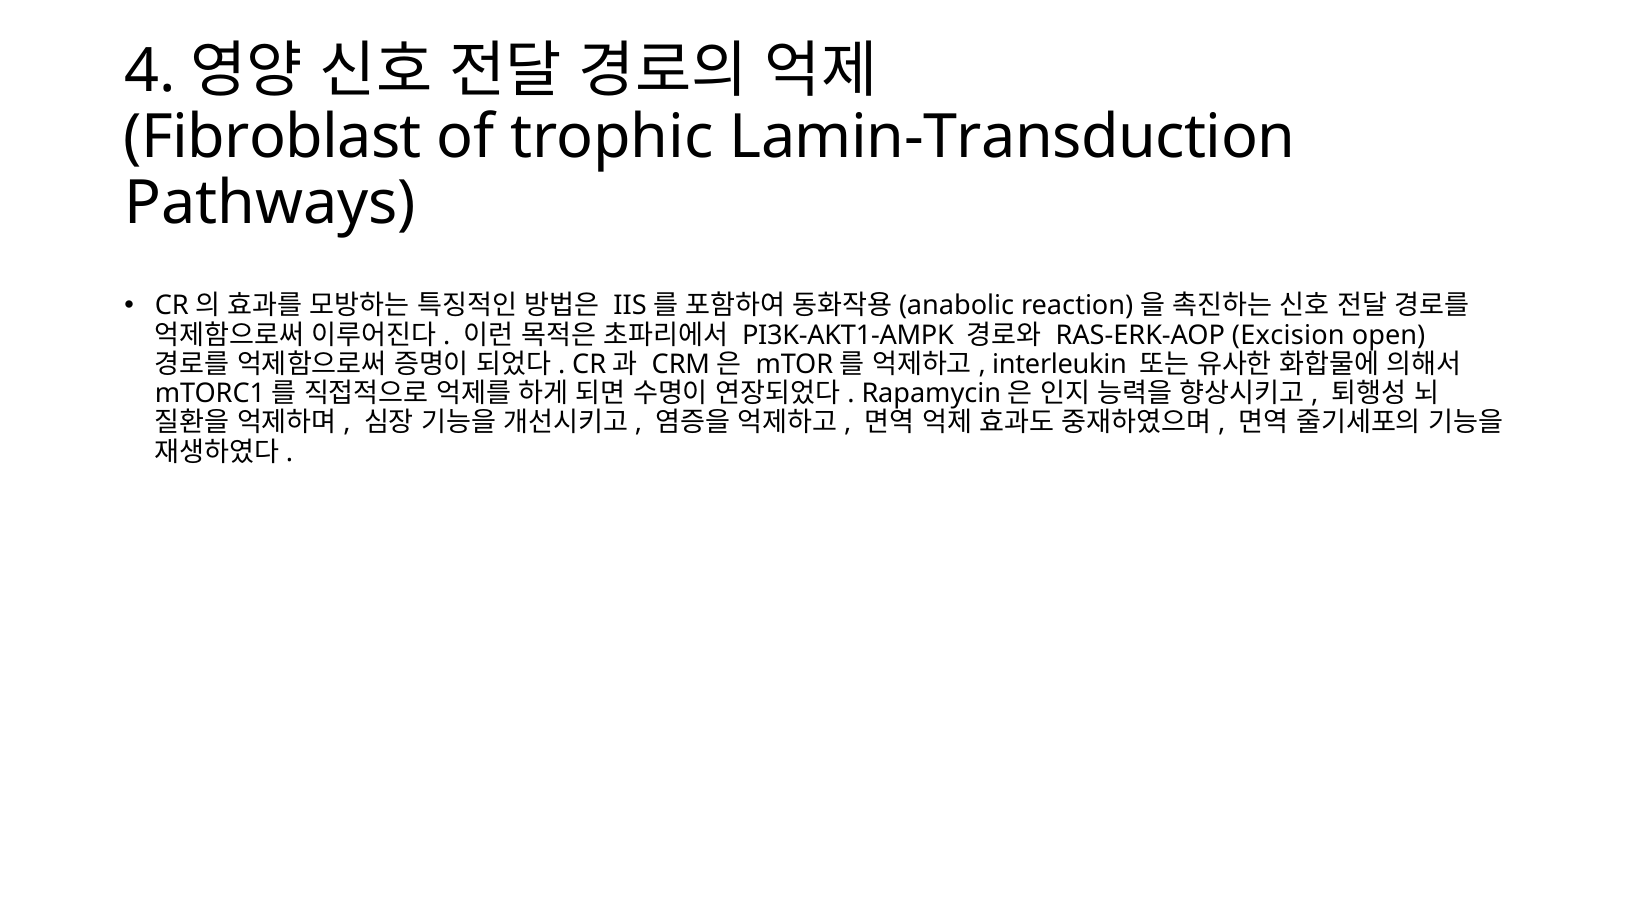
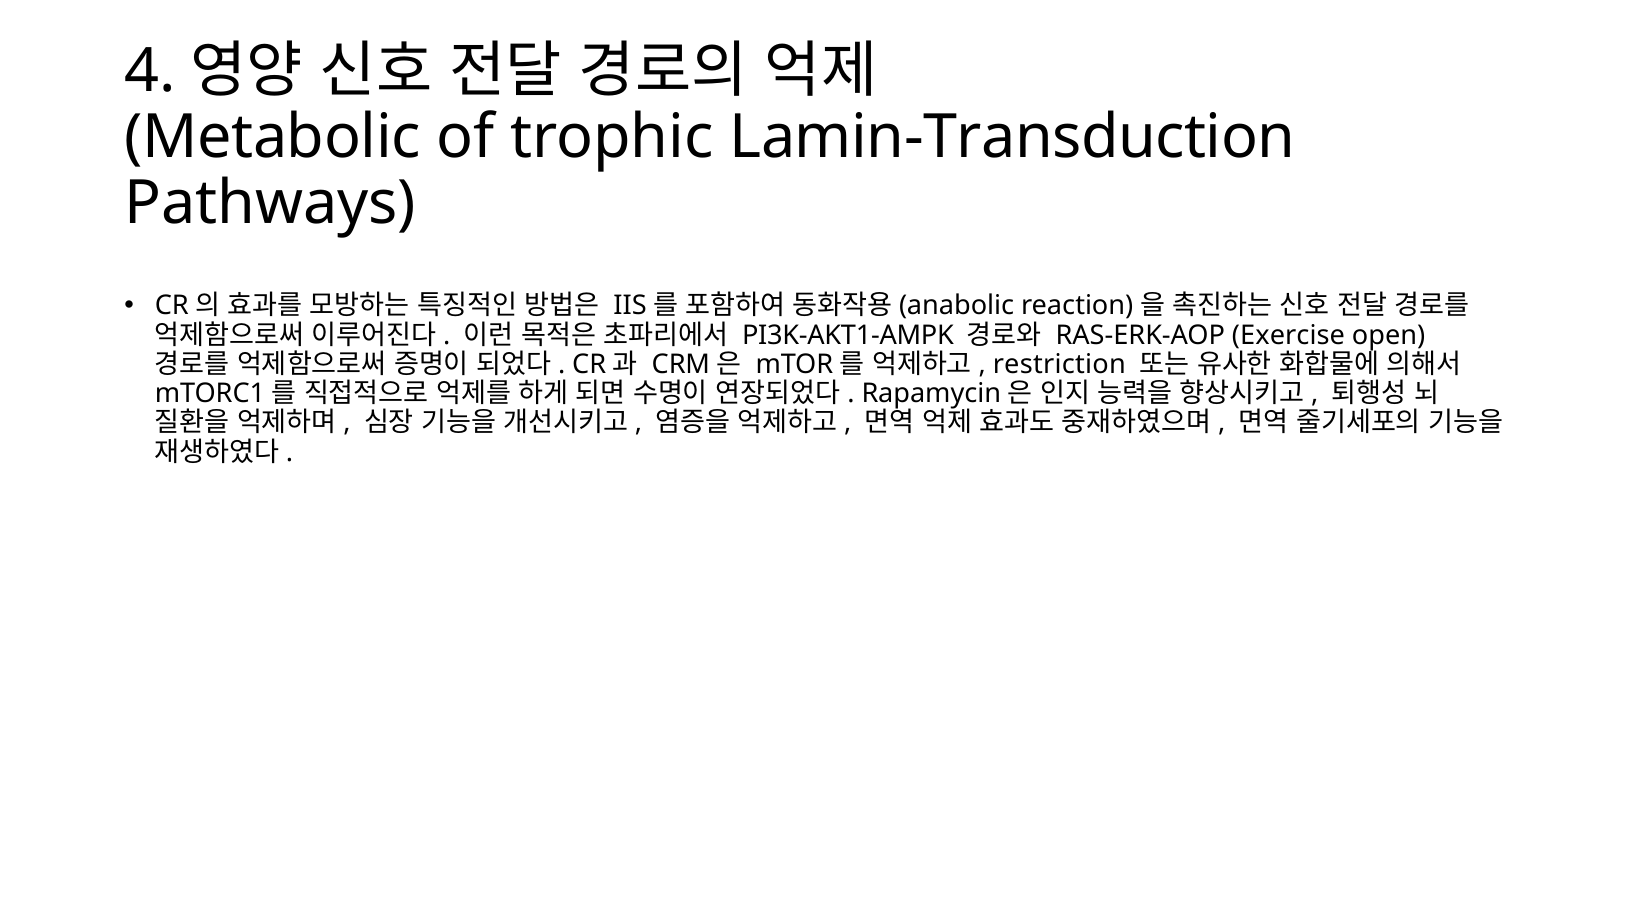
Fibroblast: Fibroblast -> Metabolic
Excision: Excision -> Exercise
interleukin: interleukin -> restriction
